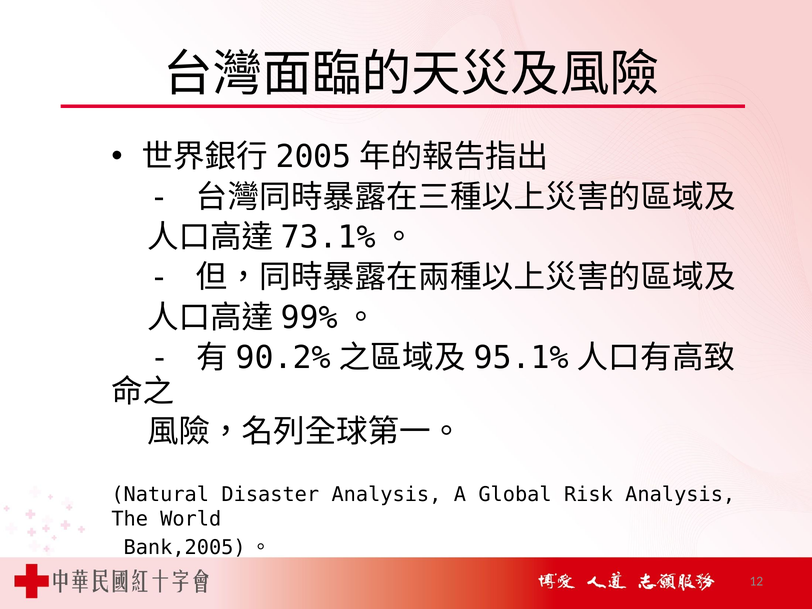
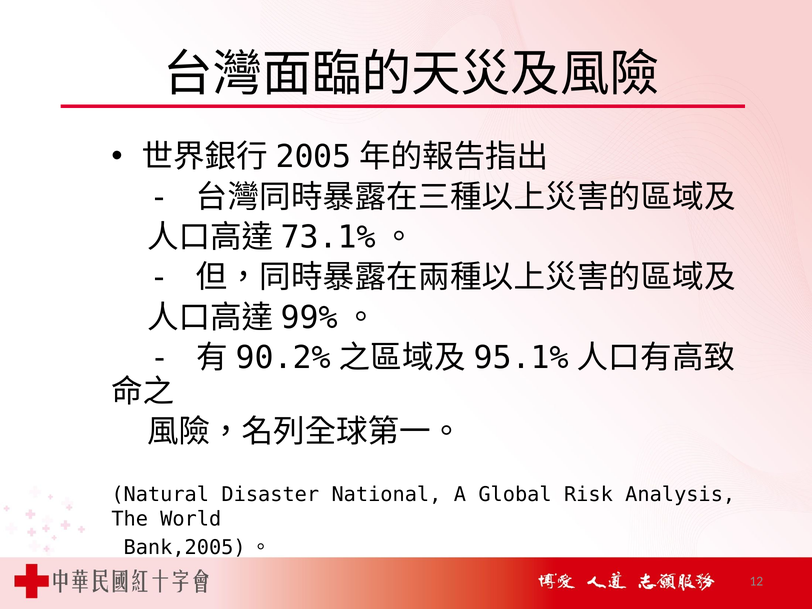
Disaster Analysis: Analysis -> National
